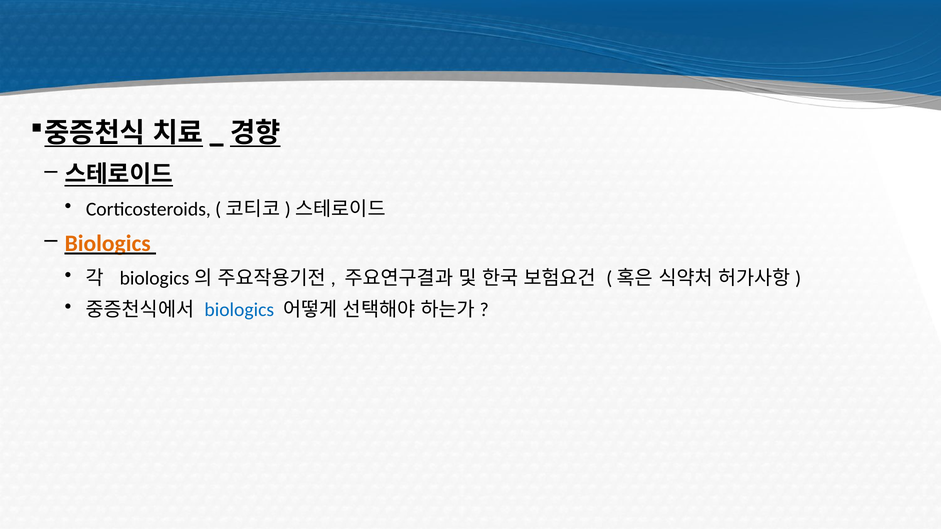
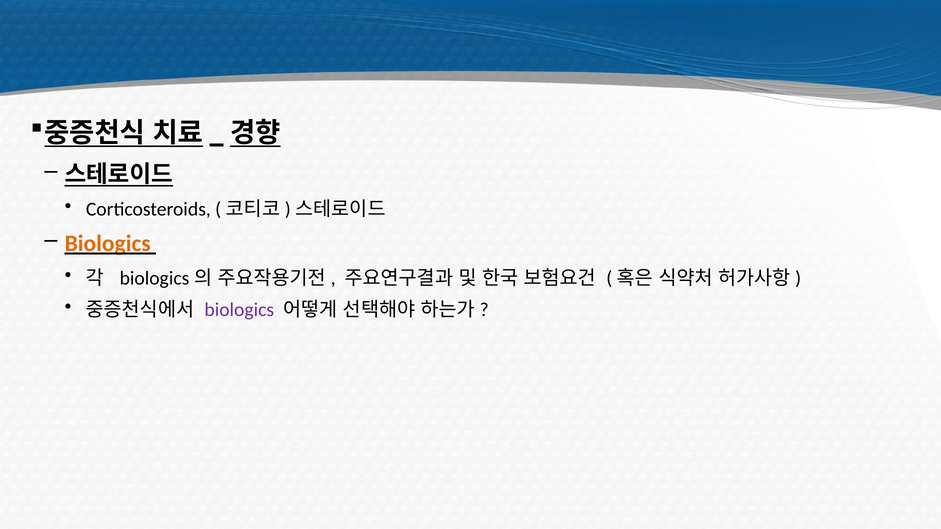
biologics at (239, 310) colour: blue -> purple
